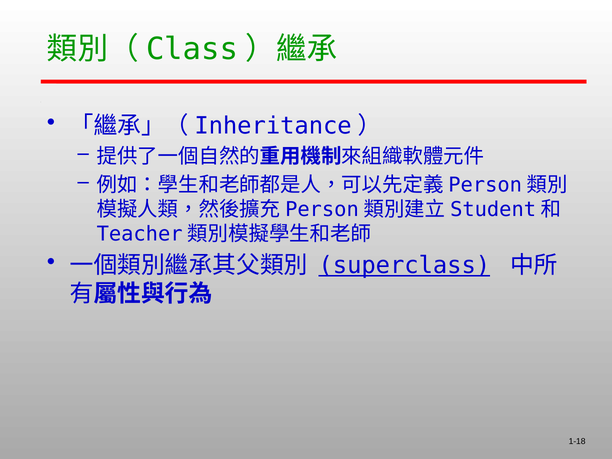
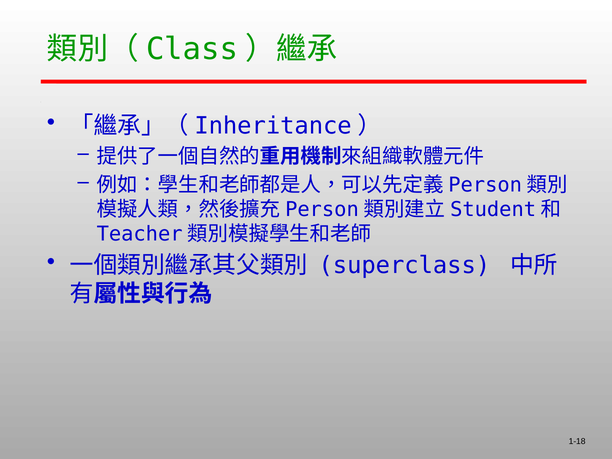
superclass underline: present -> none
